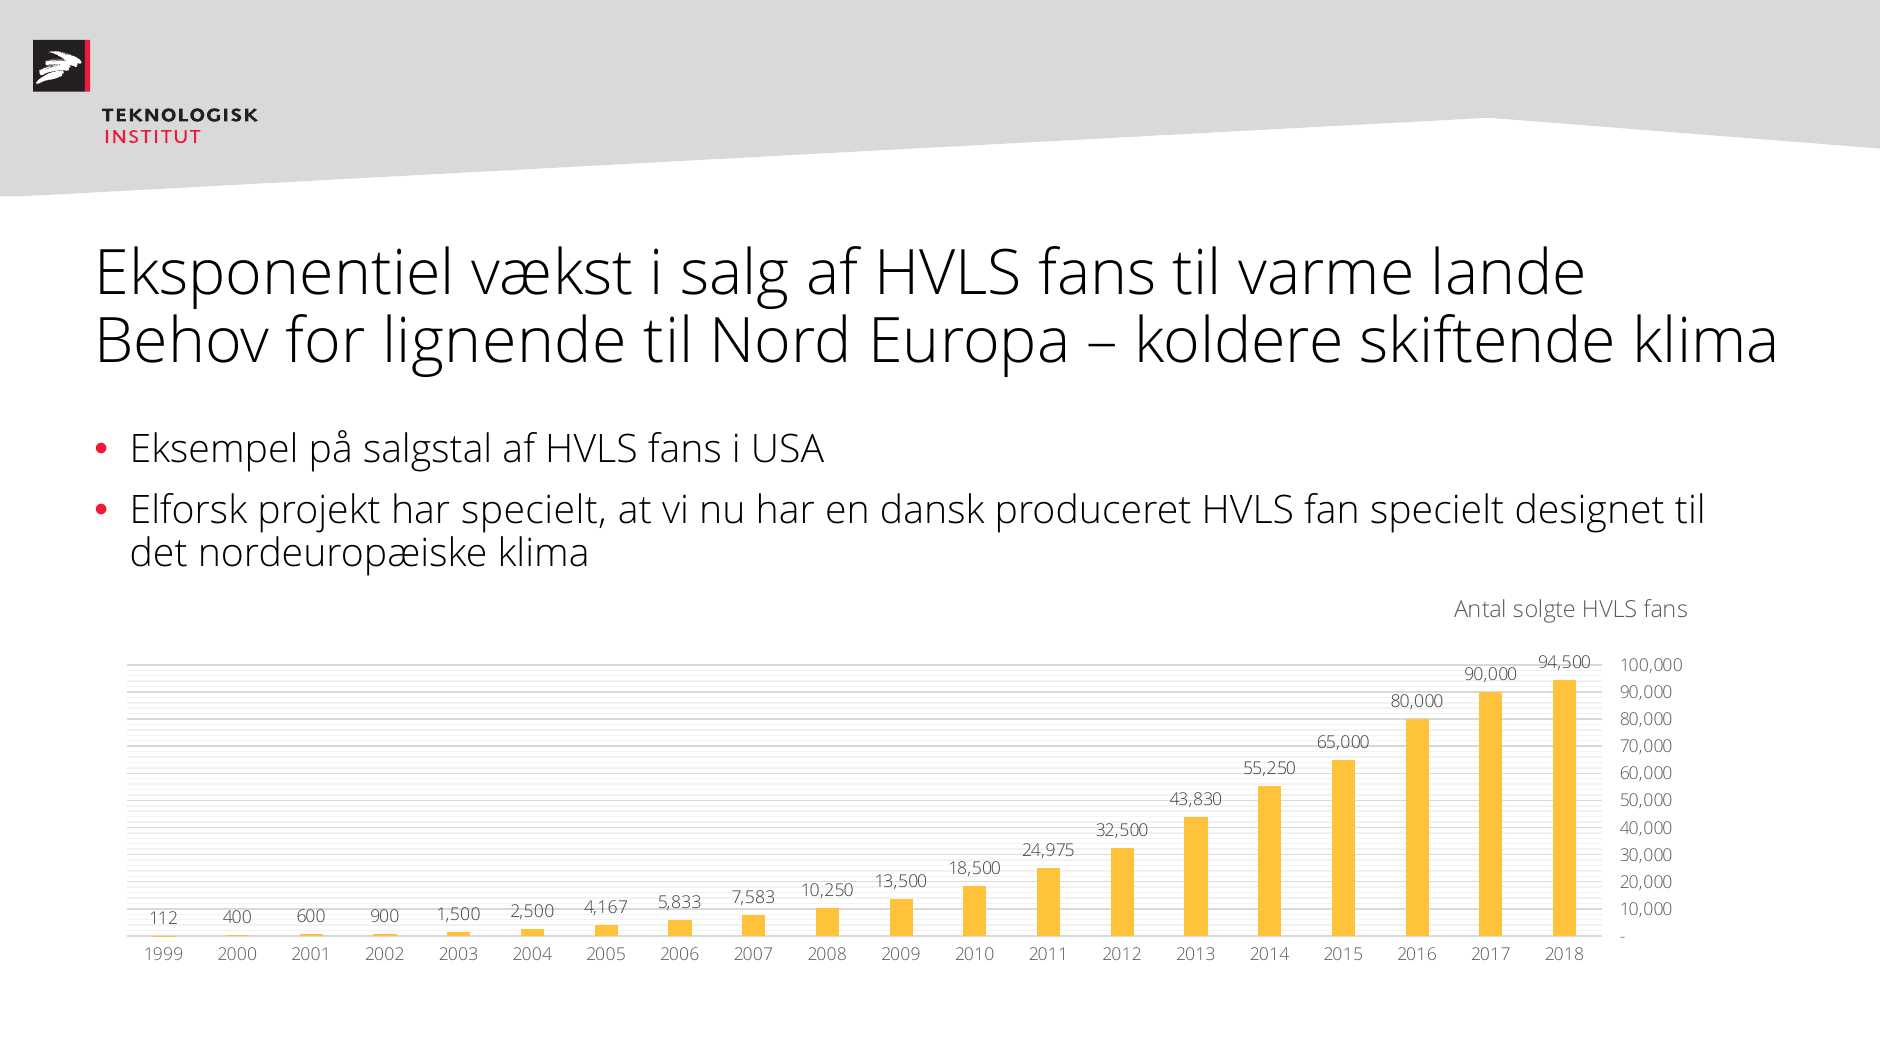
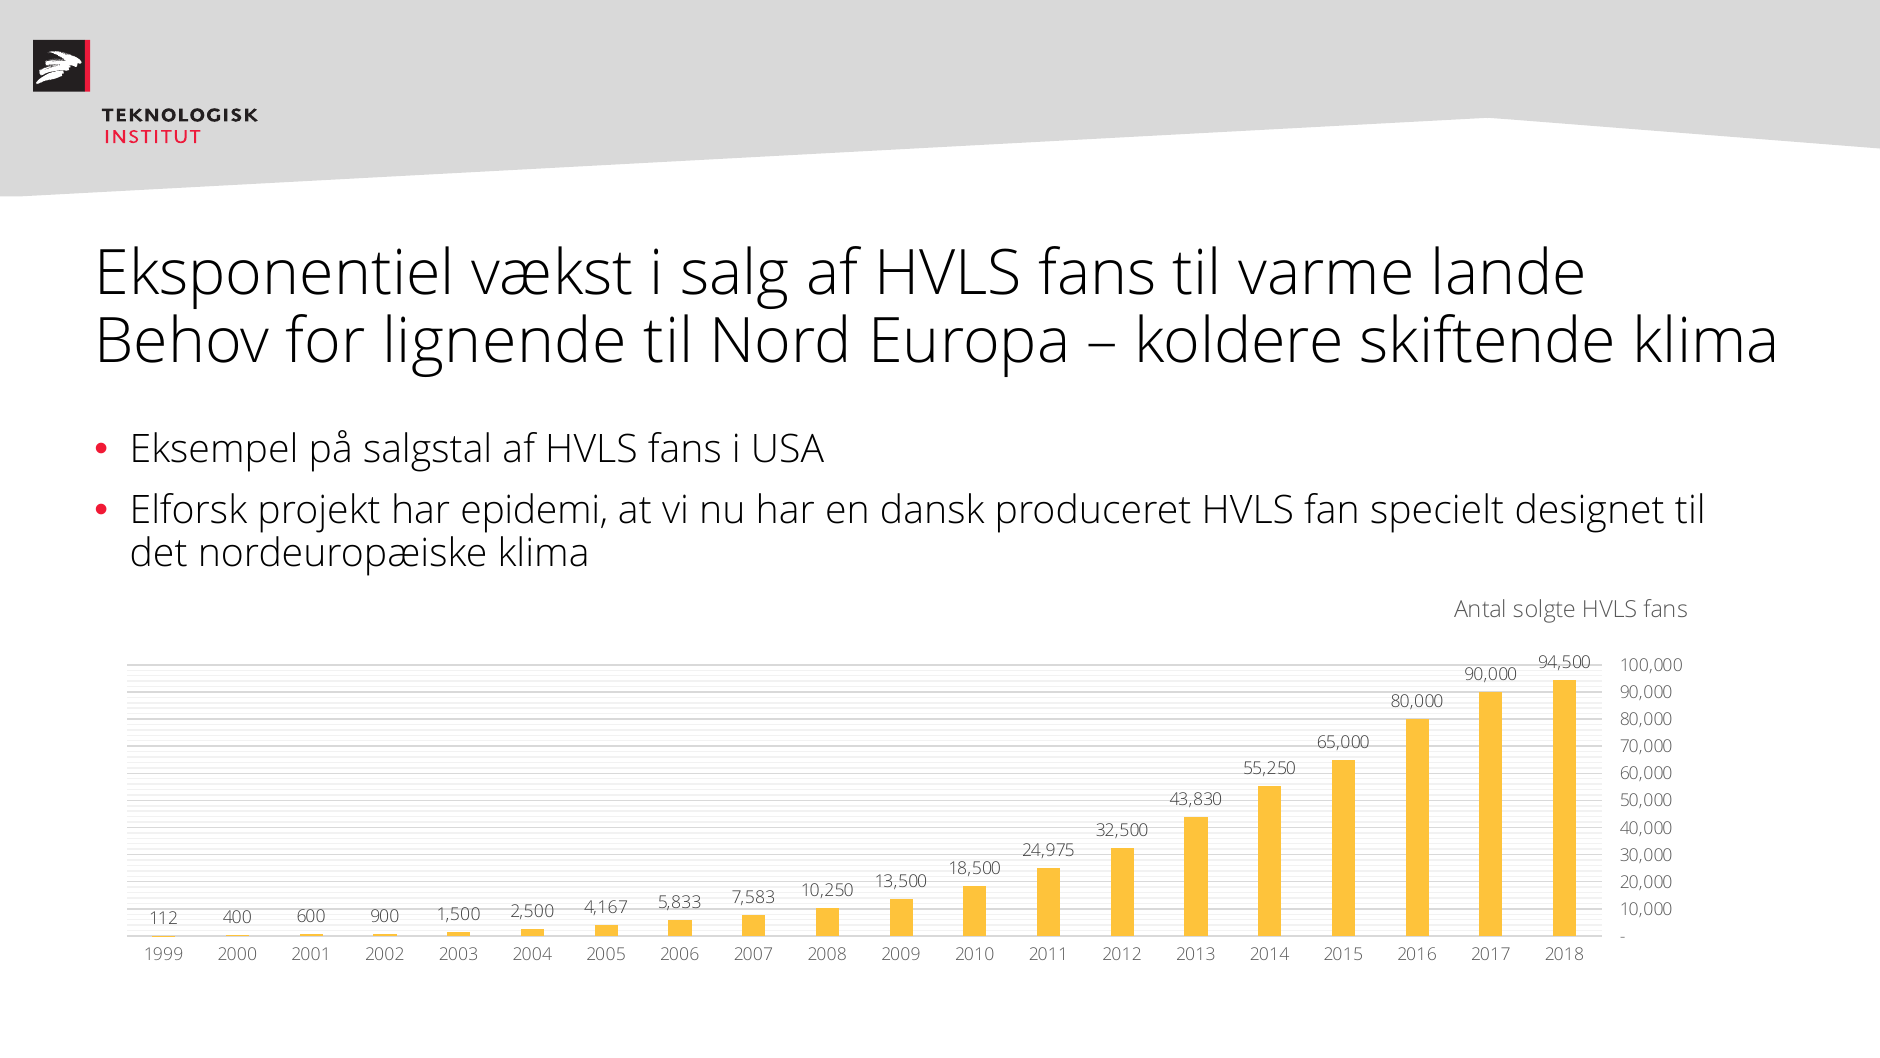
har specielt: specielt -> epidemi
